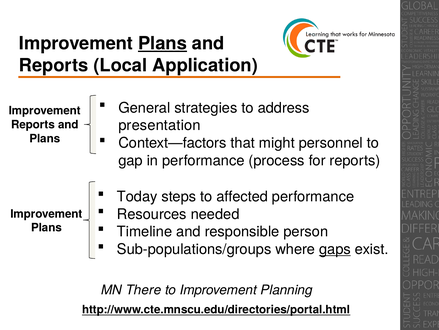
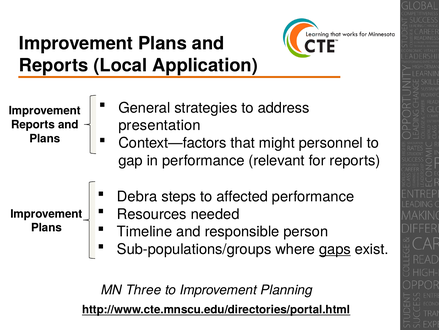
Plans at (163, 43) underline: present -> none
process: process -> relevant
Today: Today -> Debra
There: There -> Three
